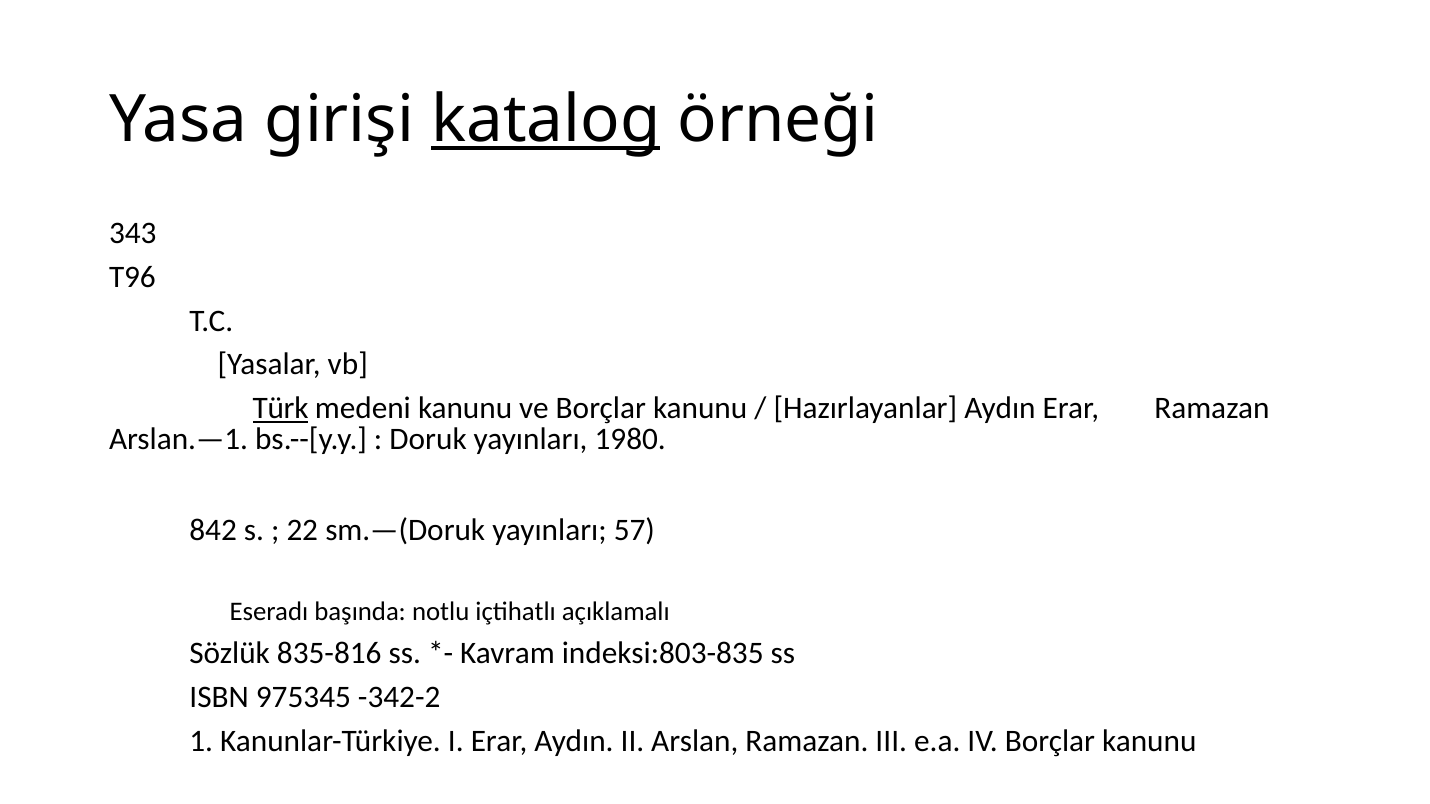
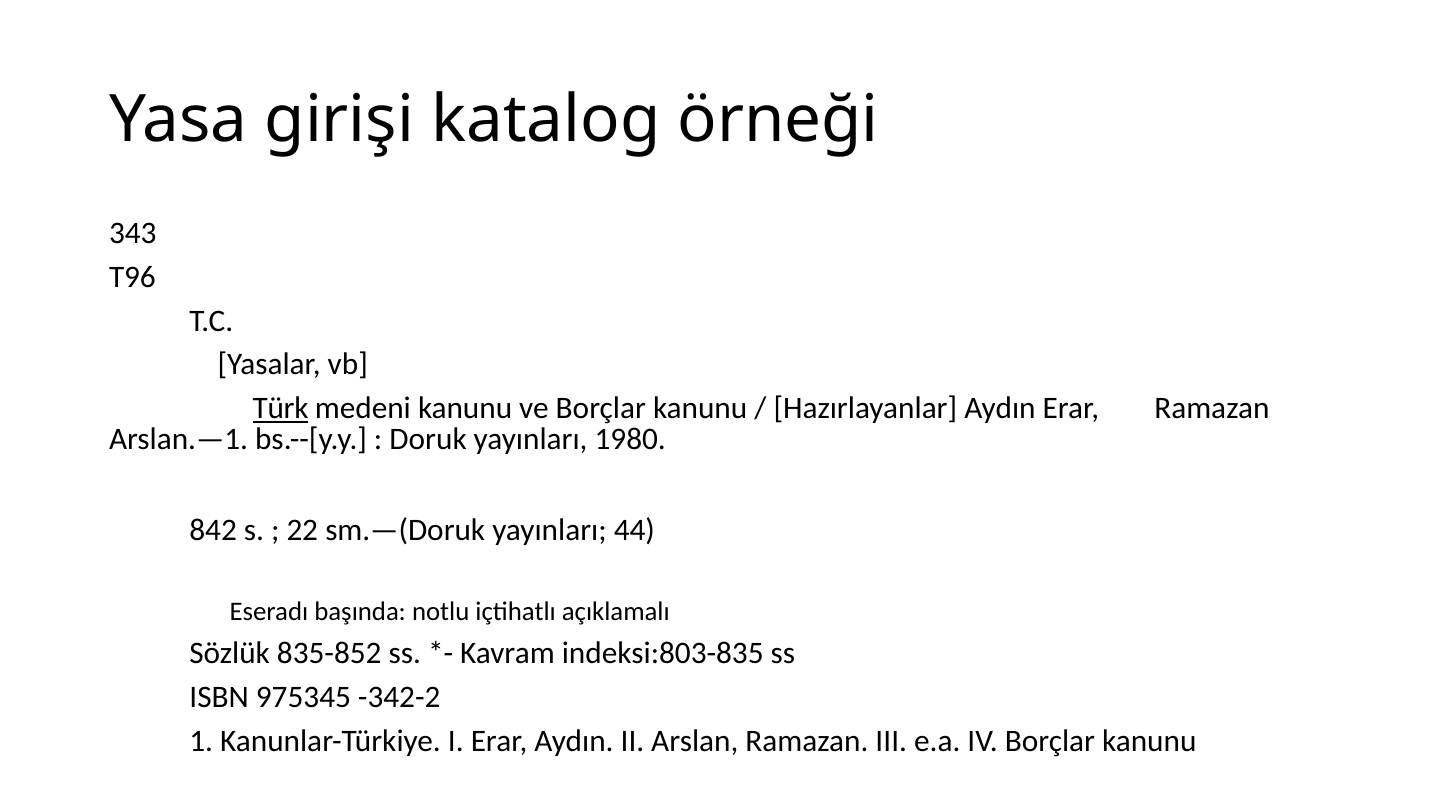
katalog underline: present -> none
57: 57 -> 44
835-816: 835-816 -> 835-852
